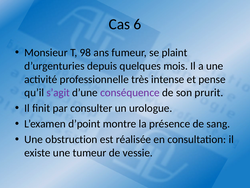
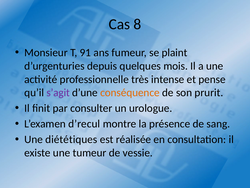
6: 6 -> 8
98: 98 -> 91
conséquence colour: purple -> orange
d’point: d’point -> d’recul
obstruction: obstruction -> diététiques
